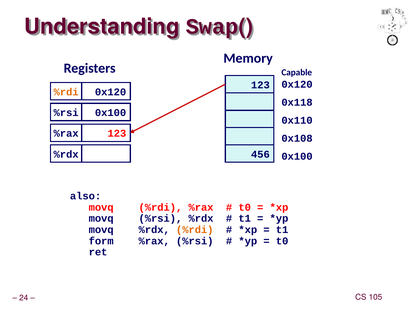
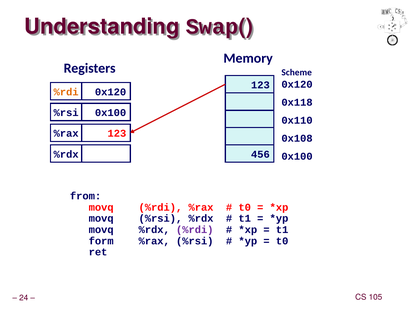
Capable: Capable -> Scheme
also: also -> from
%rdi at (195, 230) colour: orange -> purple
